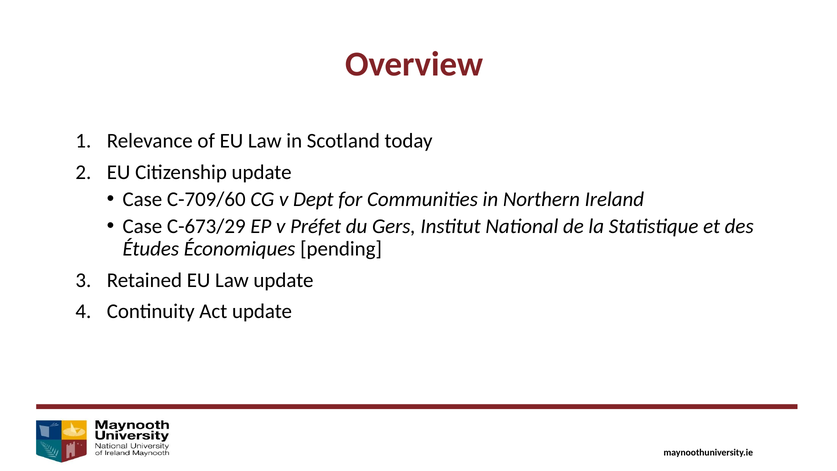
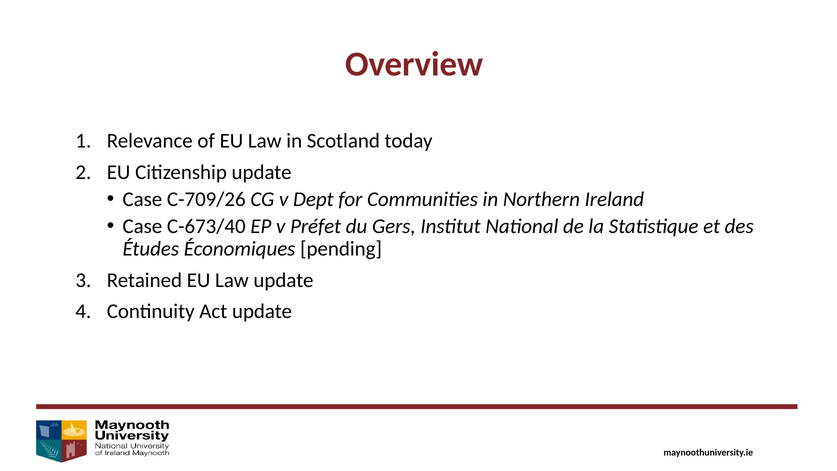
C-709/60: C-709/60 -> C-709/26
C-673/29: C-673/29 -> C-673/40
